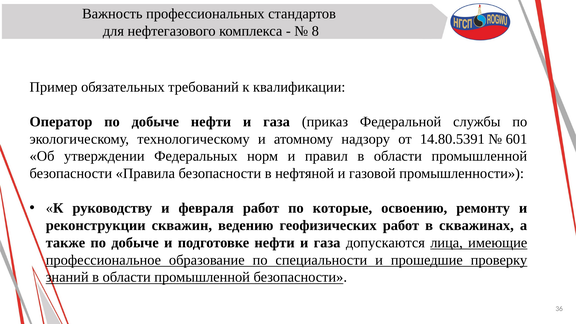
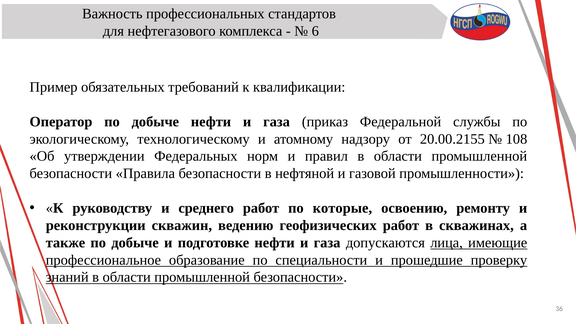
8: 8 -> 6
14.80.5391: 14.80.5391 -> 20.00.2155
601: 601 -> 108
февраля: февраля -> среднего
